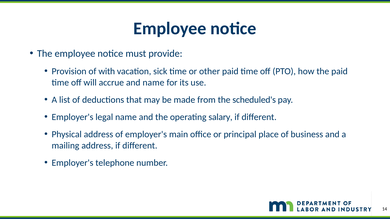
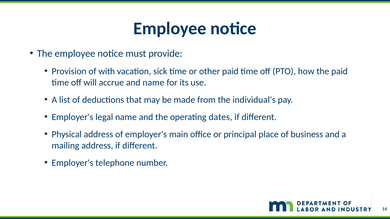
scheduled's: scheduled's -> individual's
salary: salary -> dates
